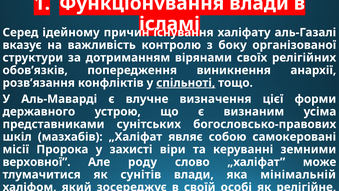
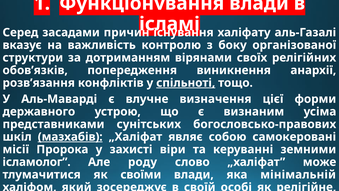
ідейному: ідейному -> засадами
мазхабів underline: none -> present
верховної: верховної -> ісламолог
сунітів: сунітів -> своїми
